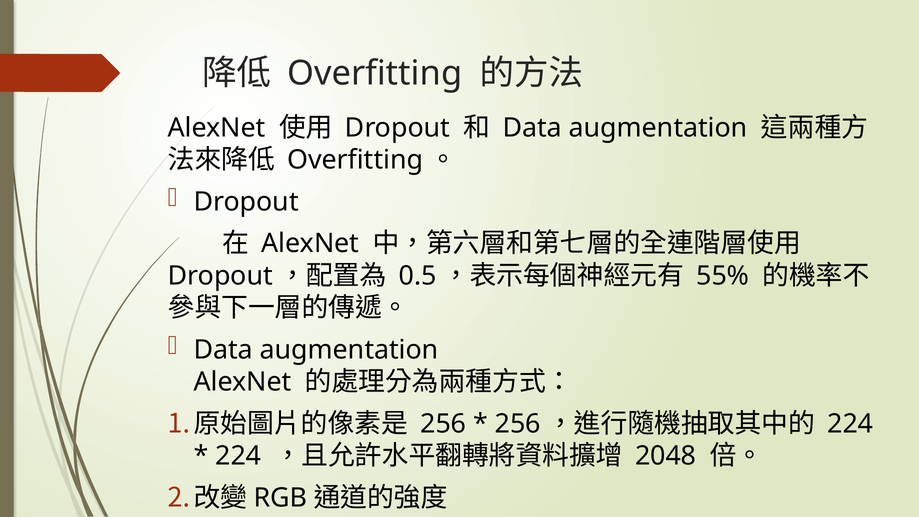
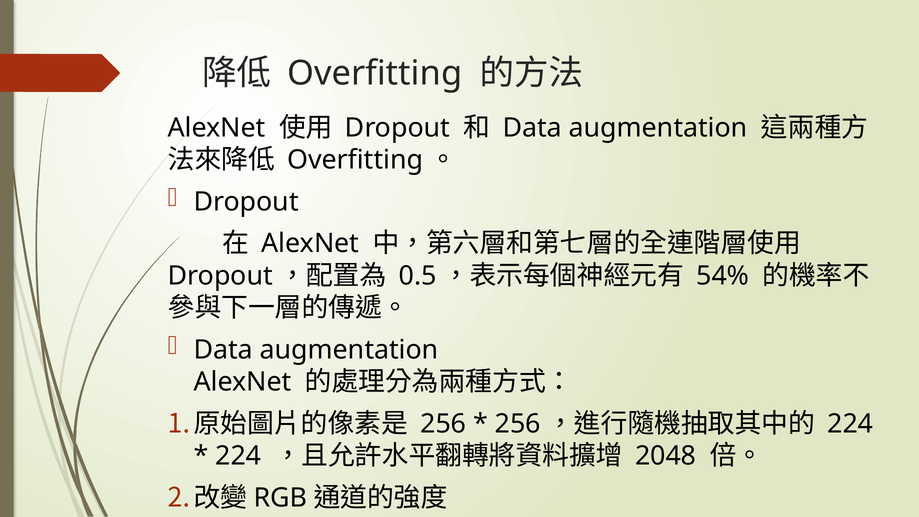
55%: 55% -> 54%
